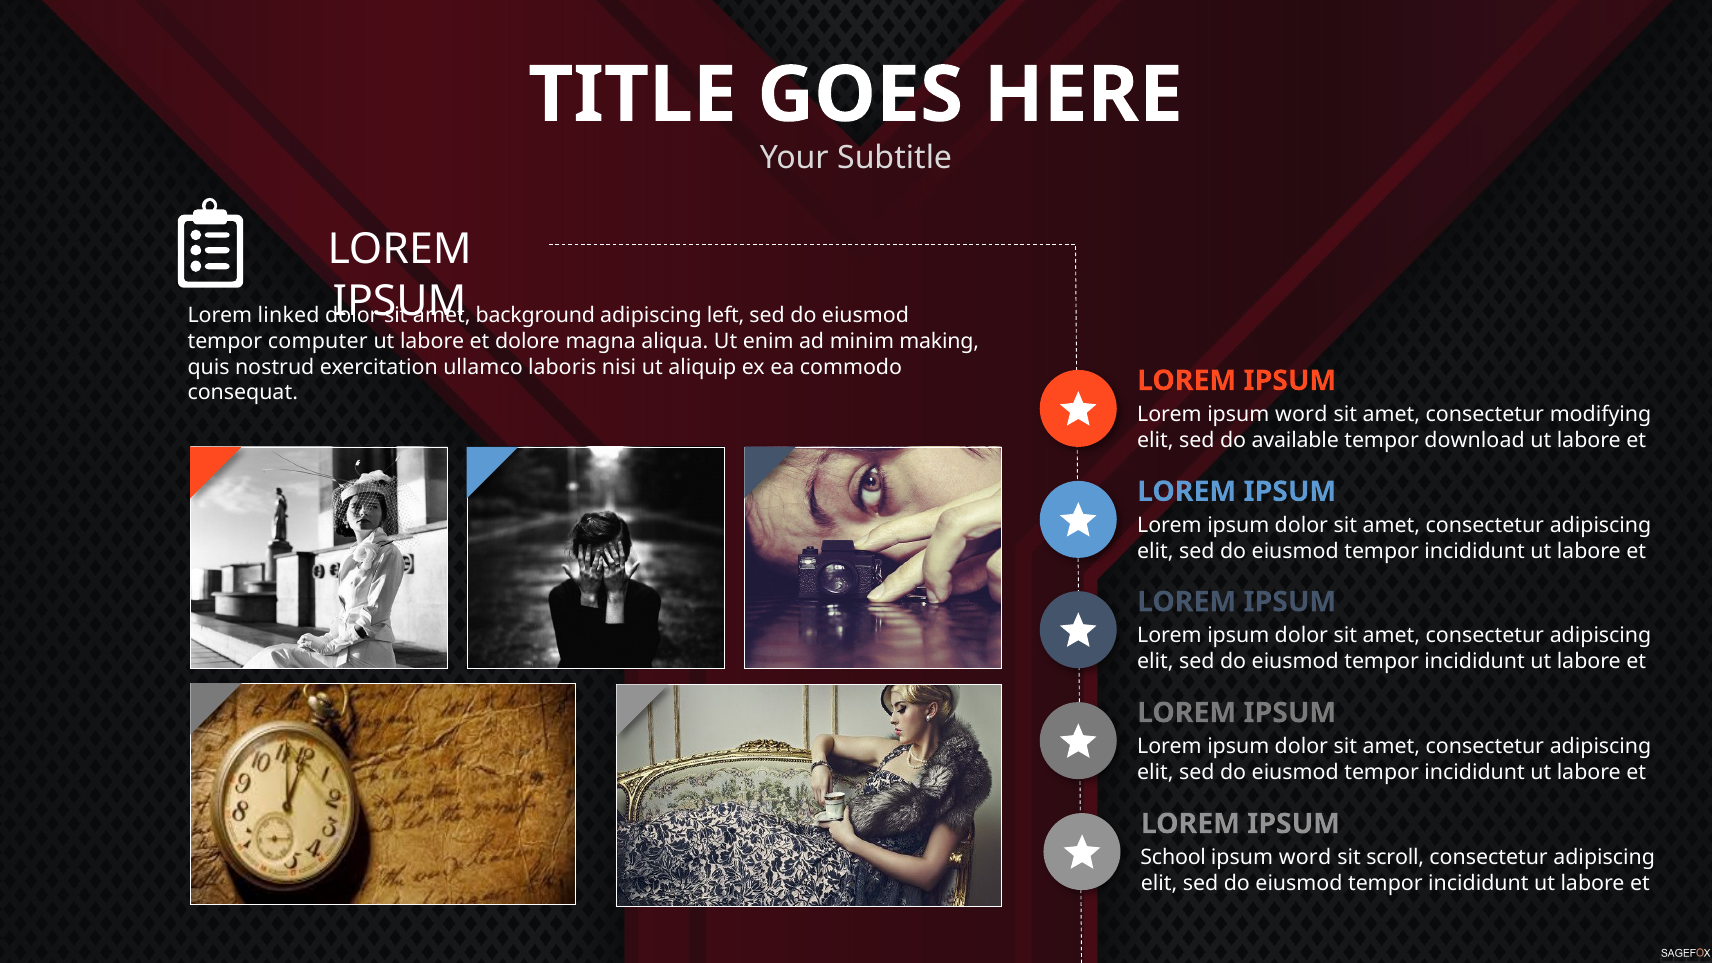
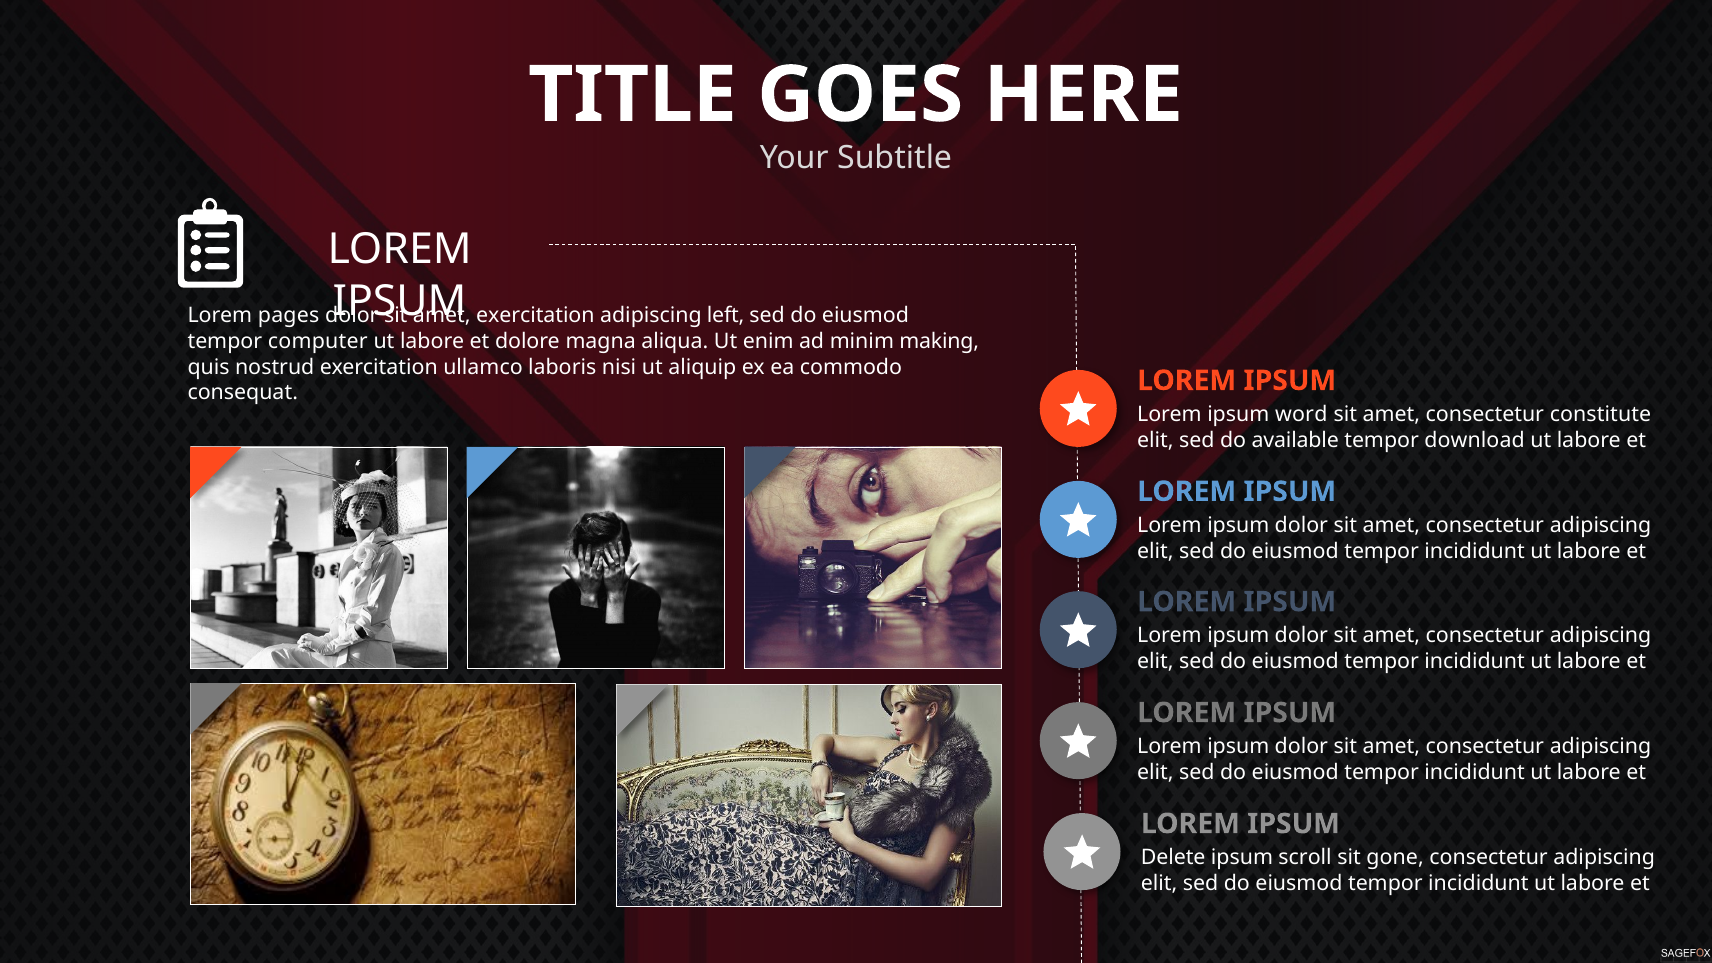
linked: linked -> pages
background at (535, 316): background -> exercitation
modifying: modifying -> constitute
School: School -> Delete
word at (1305, 858): word -> scroll
scroll: scroll -> gone
